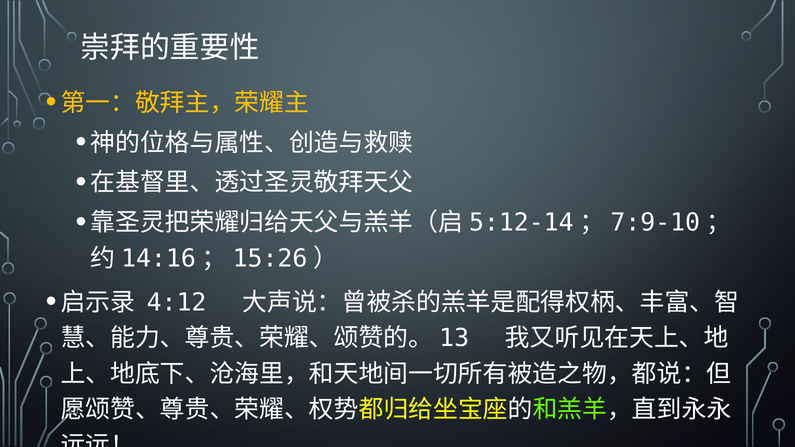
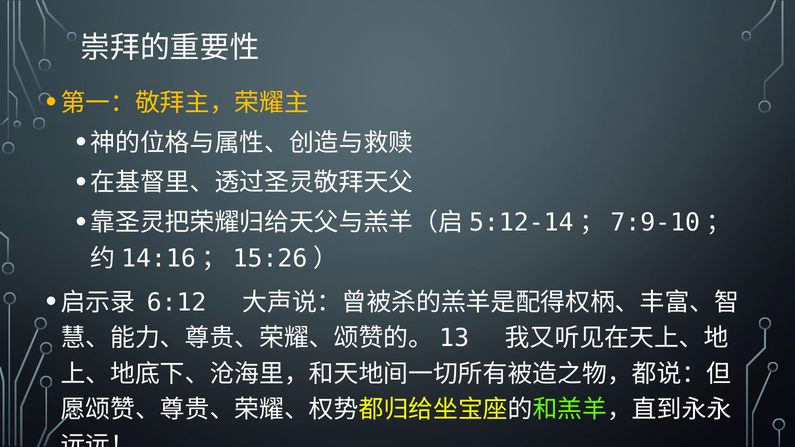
4:12: 4:12 -> 6:12
